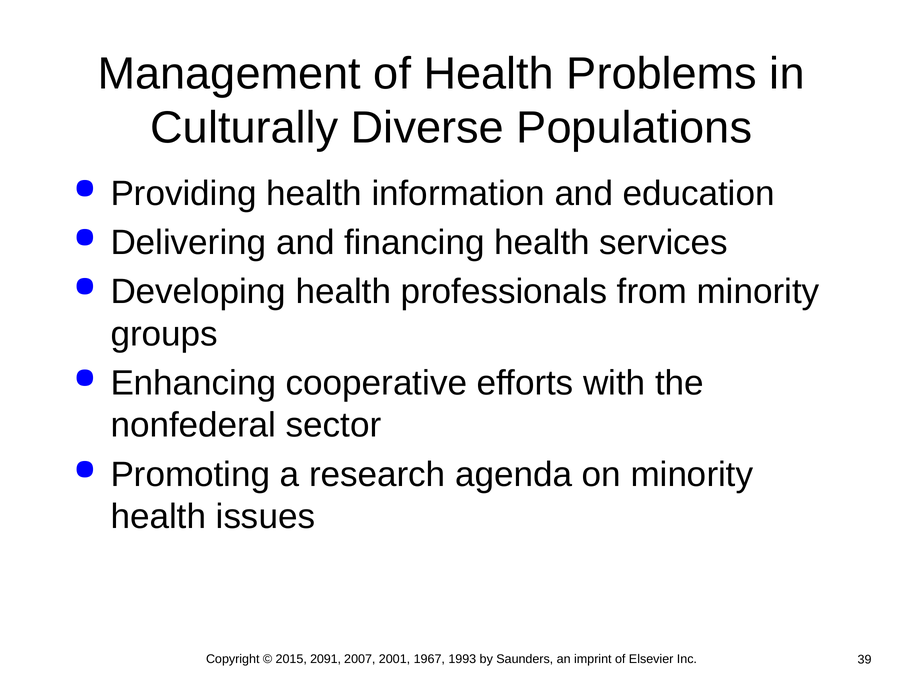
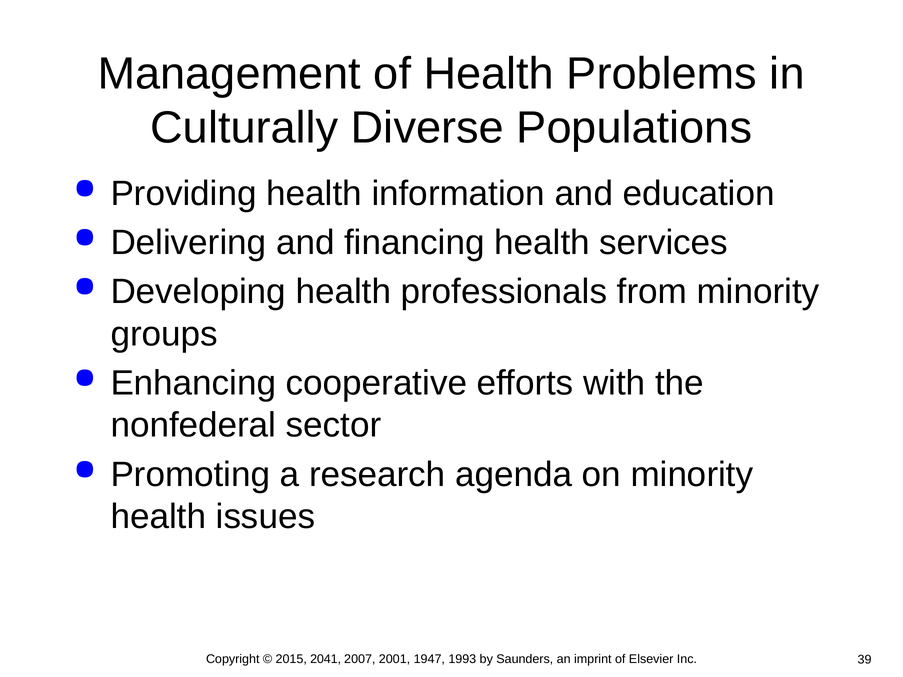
2091: 2091 -> 2041
1967: 1967 -> 1947
